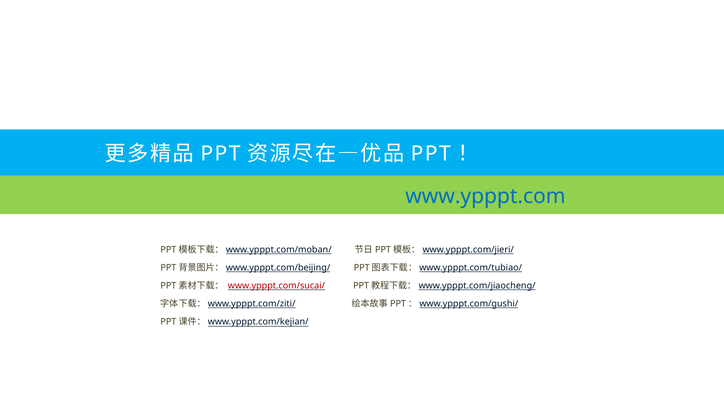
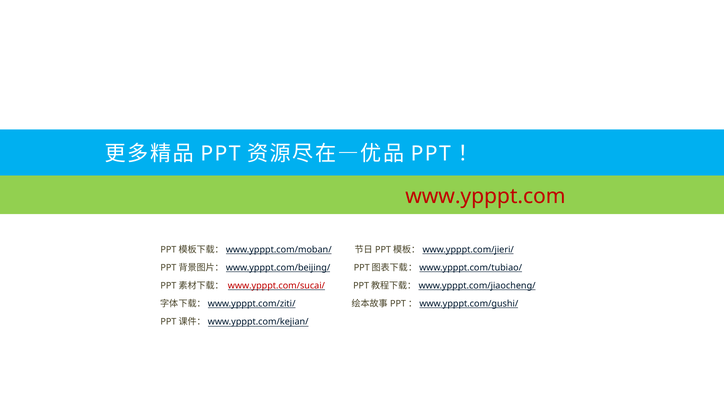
www.ypppt.com colour: blue -> red
